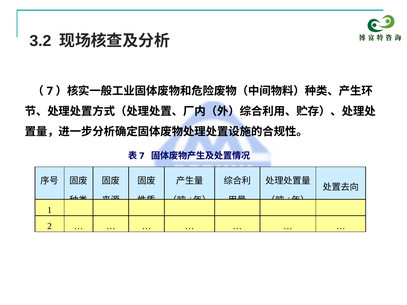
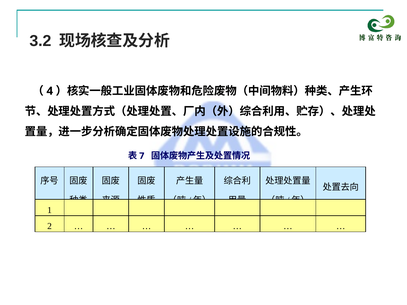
7 at (50, 91): 7 -> 4
